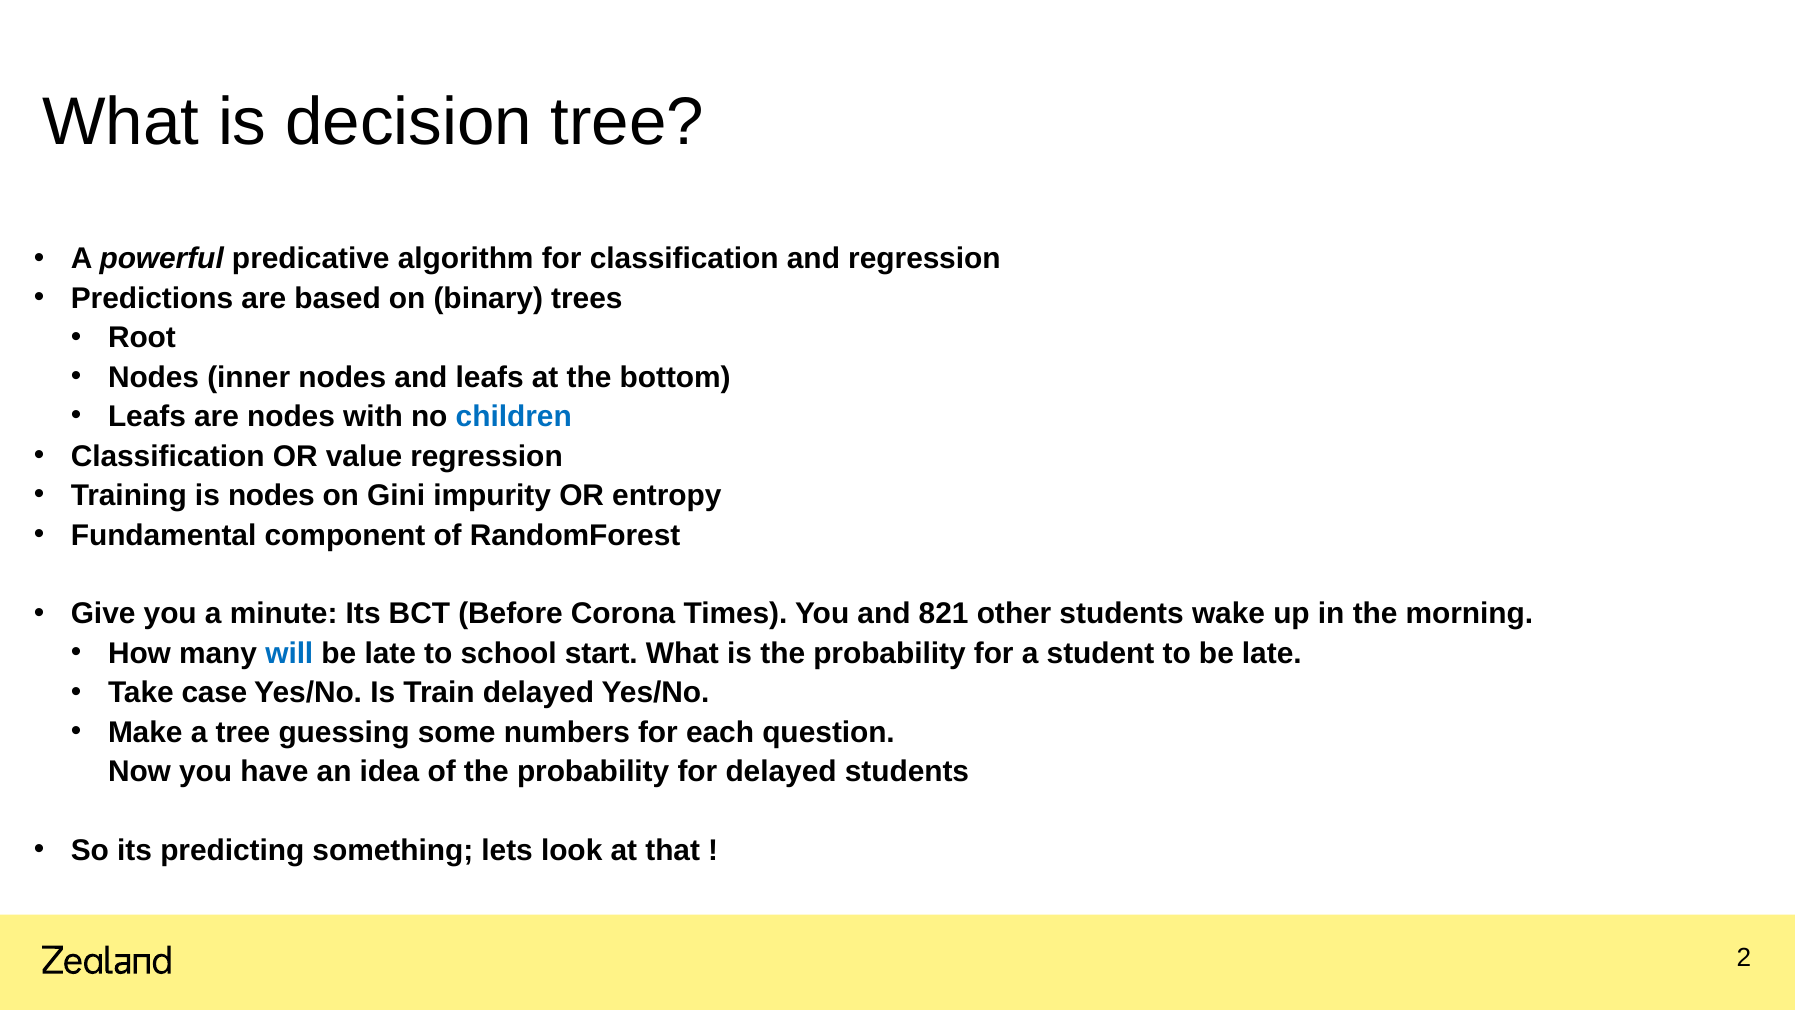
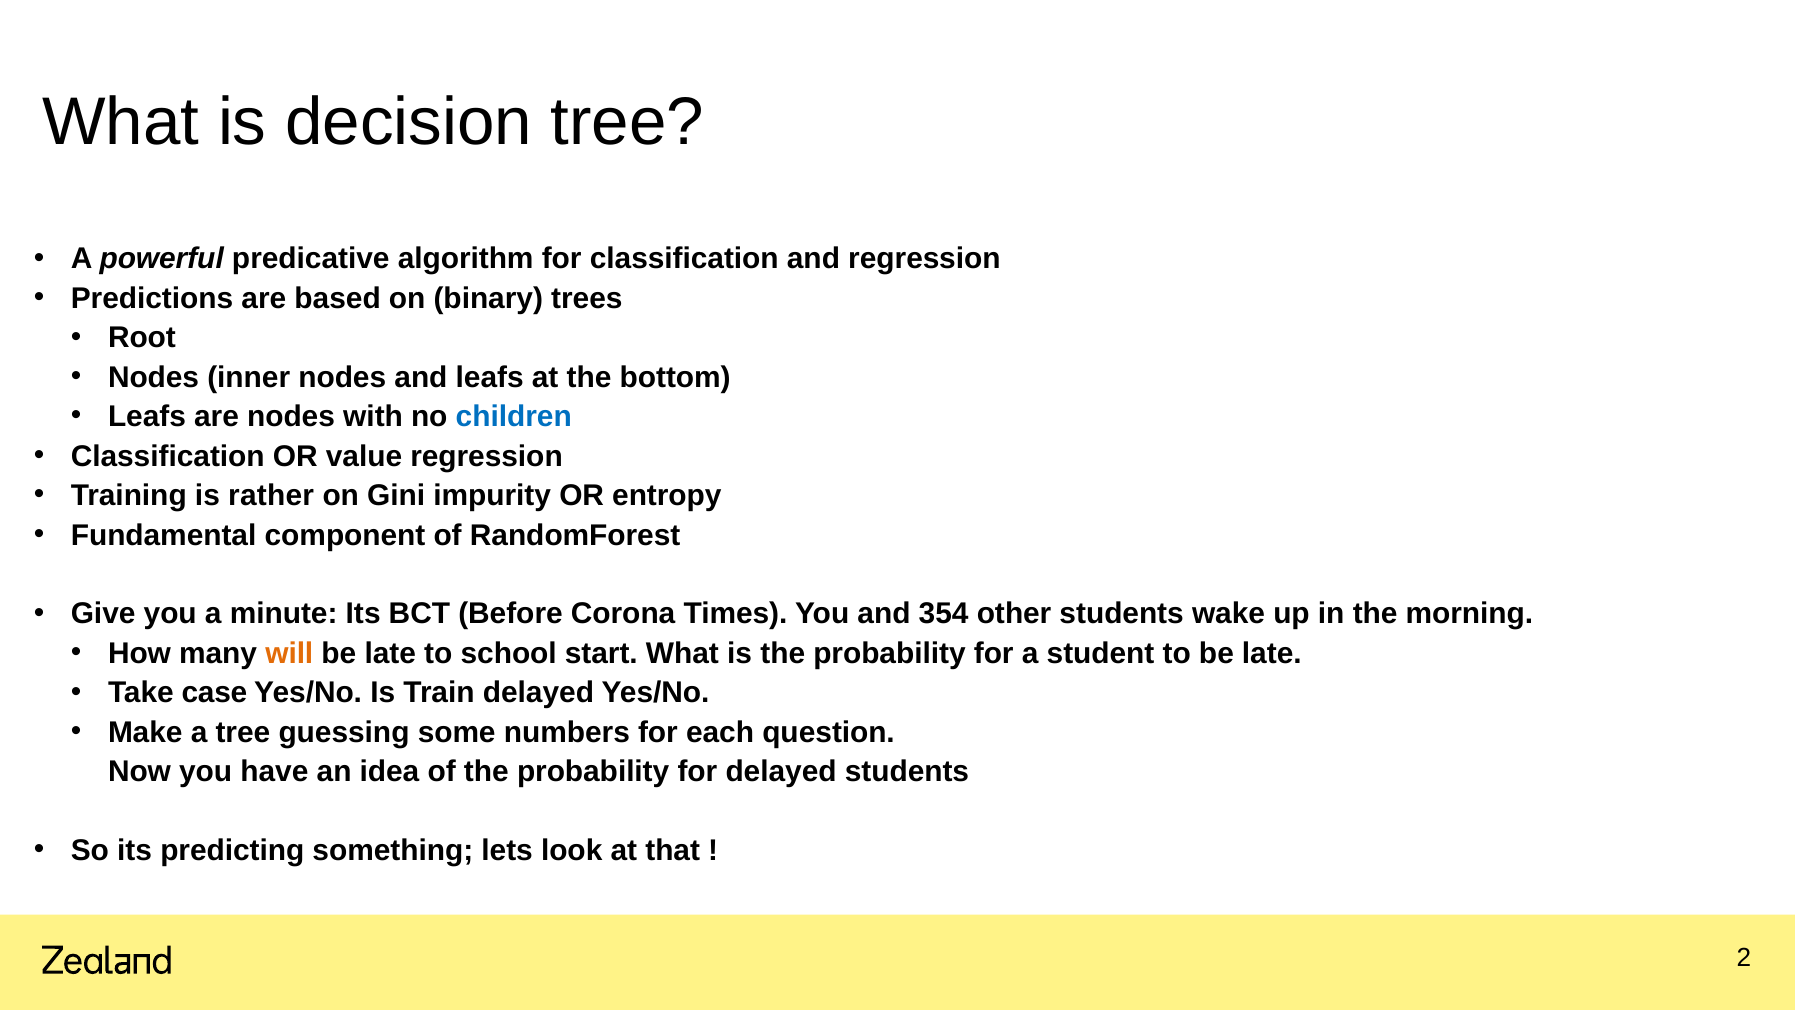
is nodes: nodes -> rather
821: 821 -> 354
will colour: blue -> orange
